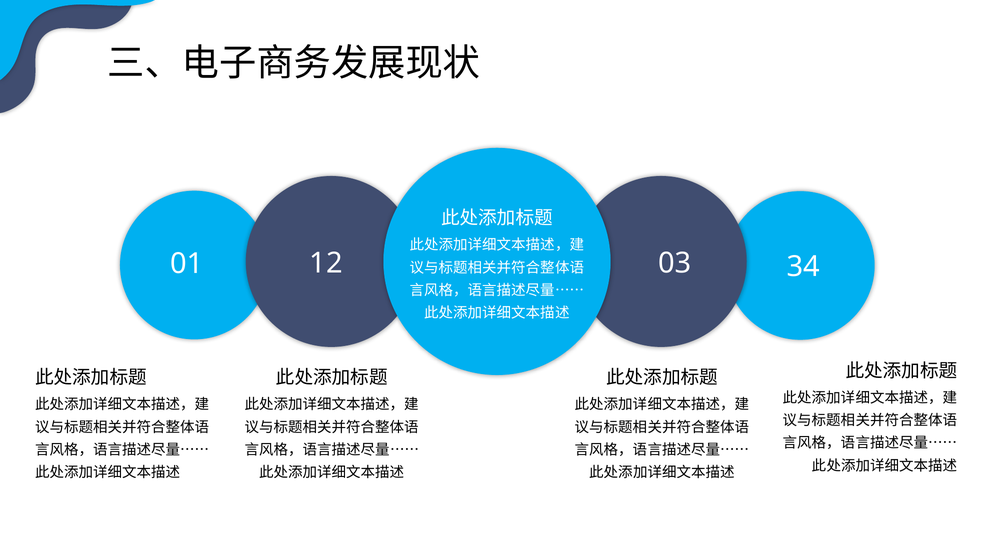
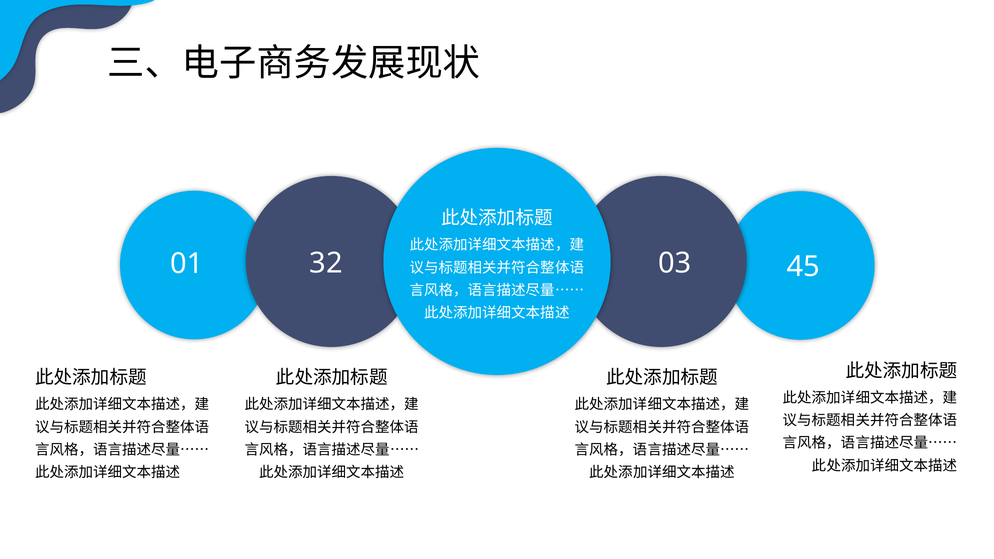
12: 12 -> 32
34: 34 -> 45
